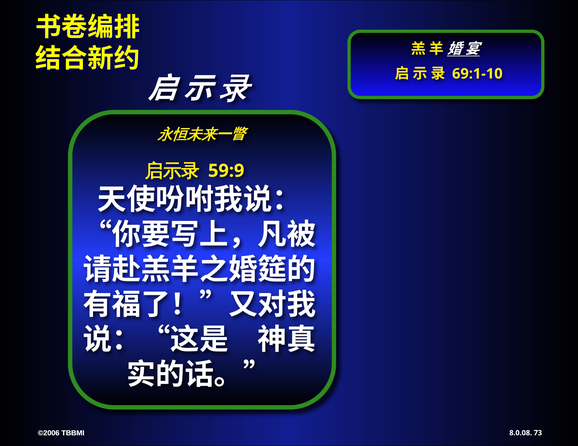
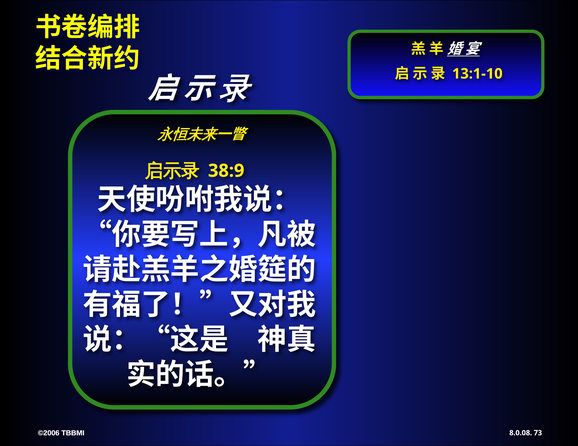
69:1-10: 69:1-10 -> 13:1-10
59:9: 59:9 -> 38:9
